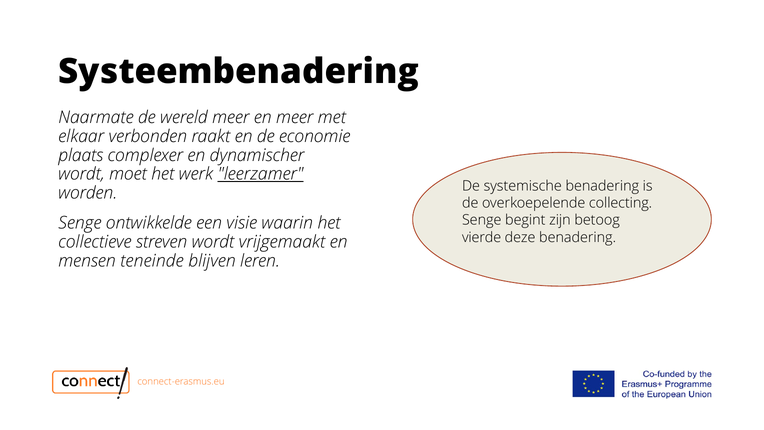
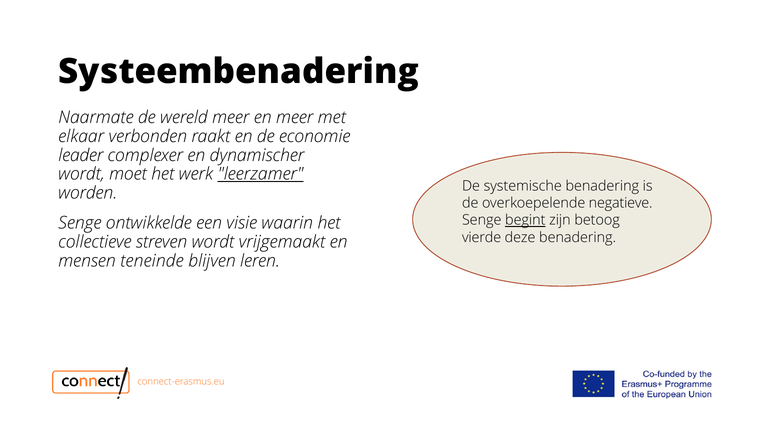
plaats: plaats -> leader
collecting: collecting -> negatieve
begint underline: none -> present
